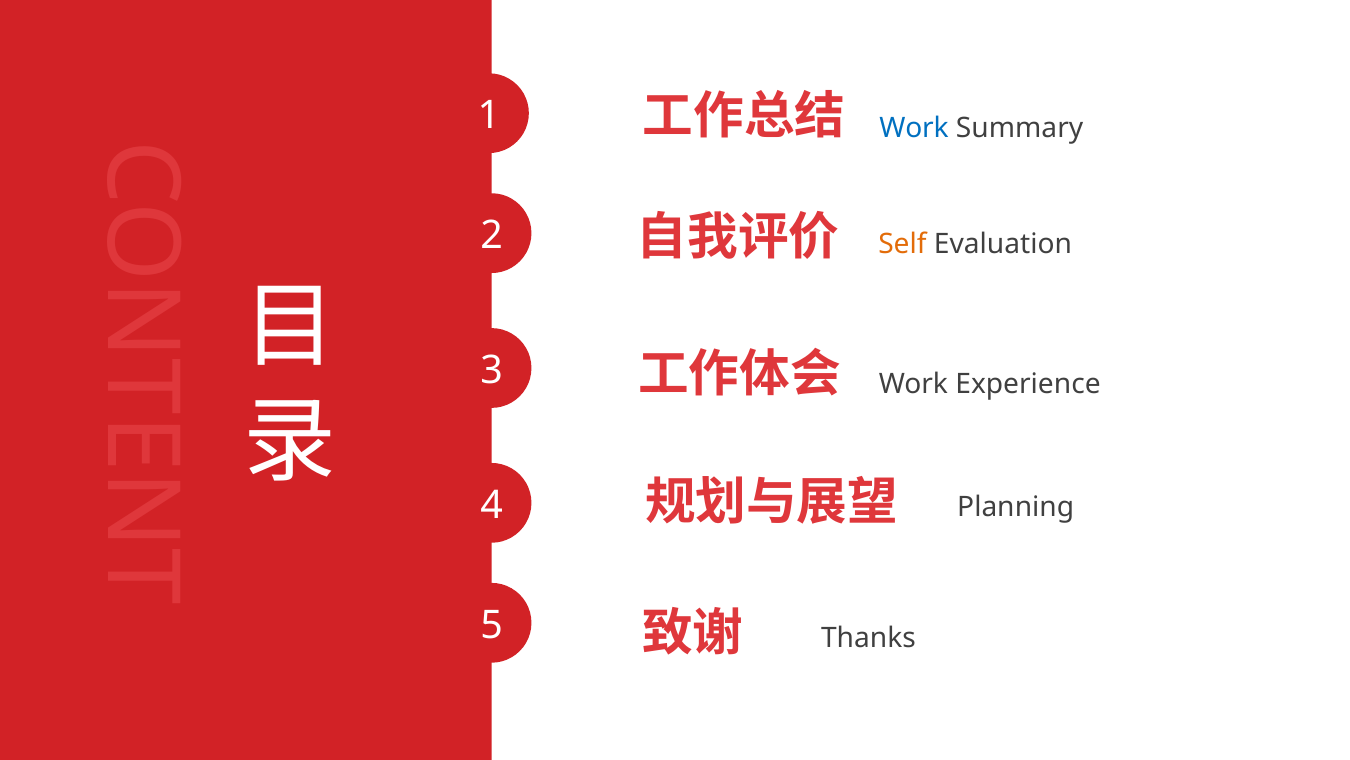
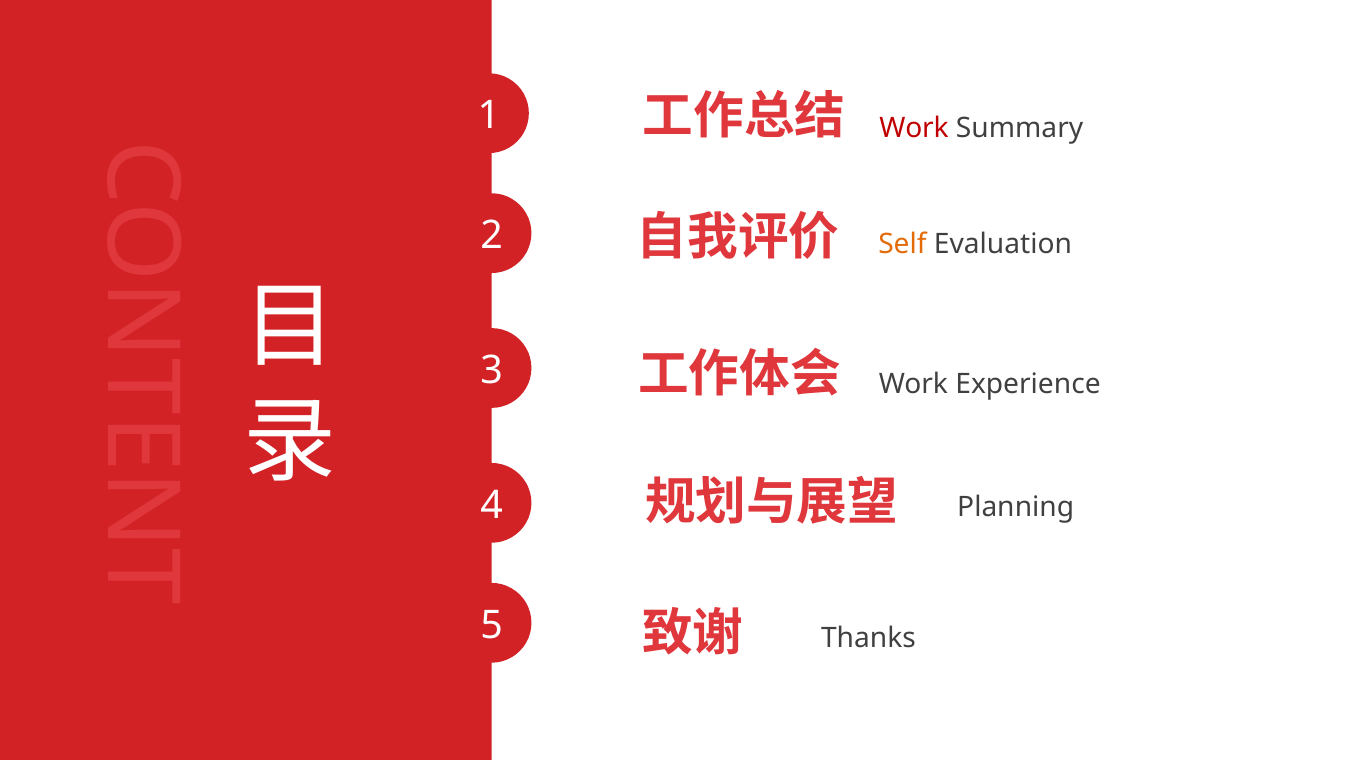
Work at (914, 128) colour: blue -> red
